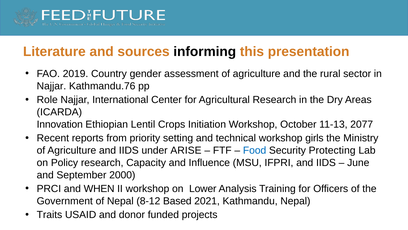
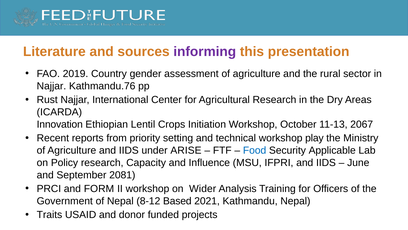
informing colour: black -> purple
Role: Role -> Rust
2077: 2077 -> 2067
girls: girls -> play
Protecting: Protecting -> Applicable
2000: 2000 -> 2081
WHEN: WHEN -> FORM
Lower: Lower -> Wider
